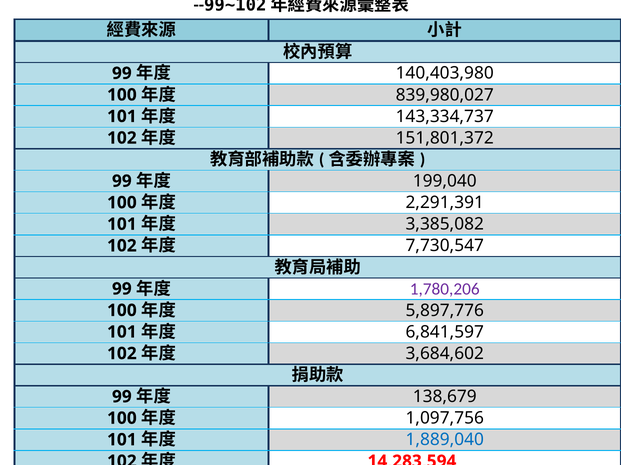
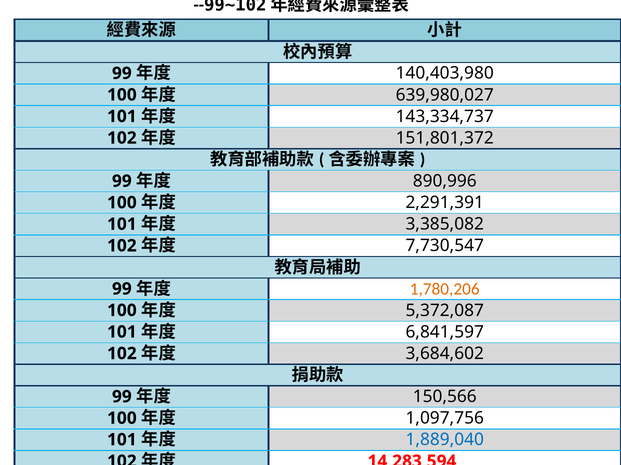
839,980,027: 839,980,027 -> 639,980,027
199,040: 199,040 -> 890,996
1,780,206 colour: purple -> orange
5,897,776: 5,897,776 -> 5,372,087
138,679: 138,679 -> 150,566
